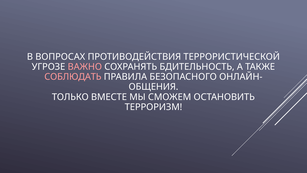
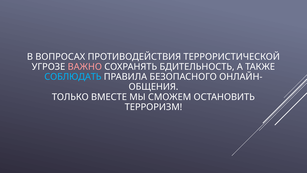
СОБЛЮДАТЬ colour: pink -> light blue
